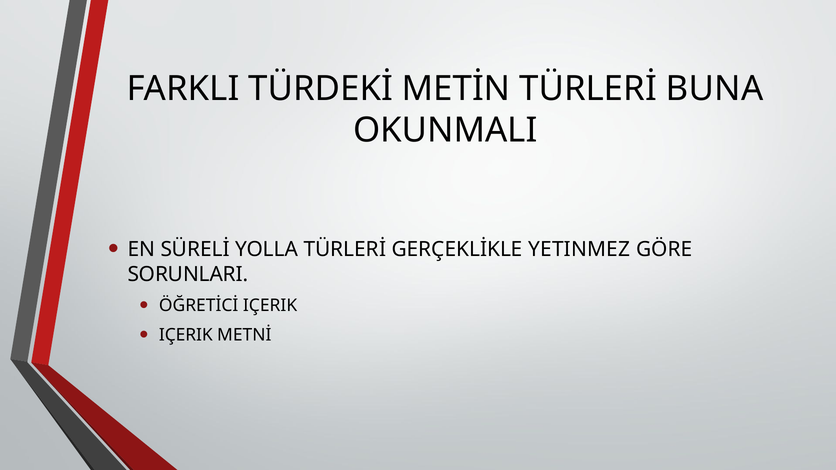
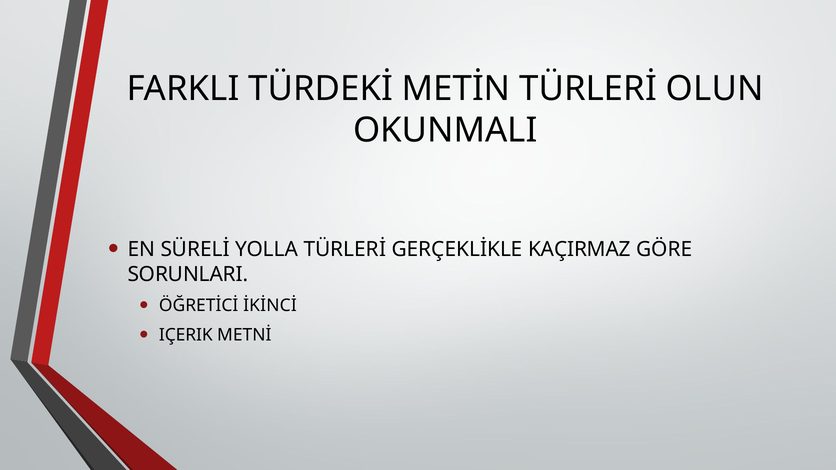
BUNA: BUNA -> OLUN
YETINMEZ: YETINMEZ -> KAÇIRMAZ
ÖĞRETİCİ IÇERIK: IÇERIK -> İKİNCİ
